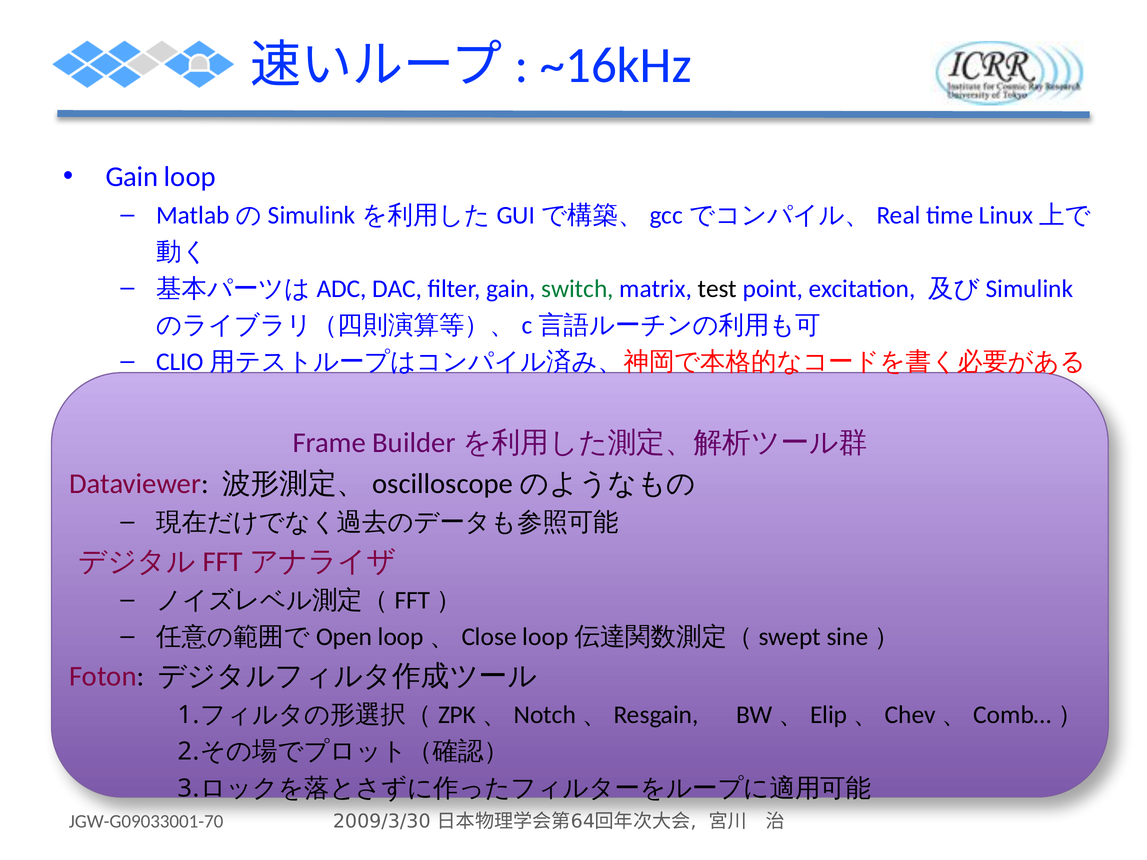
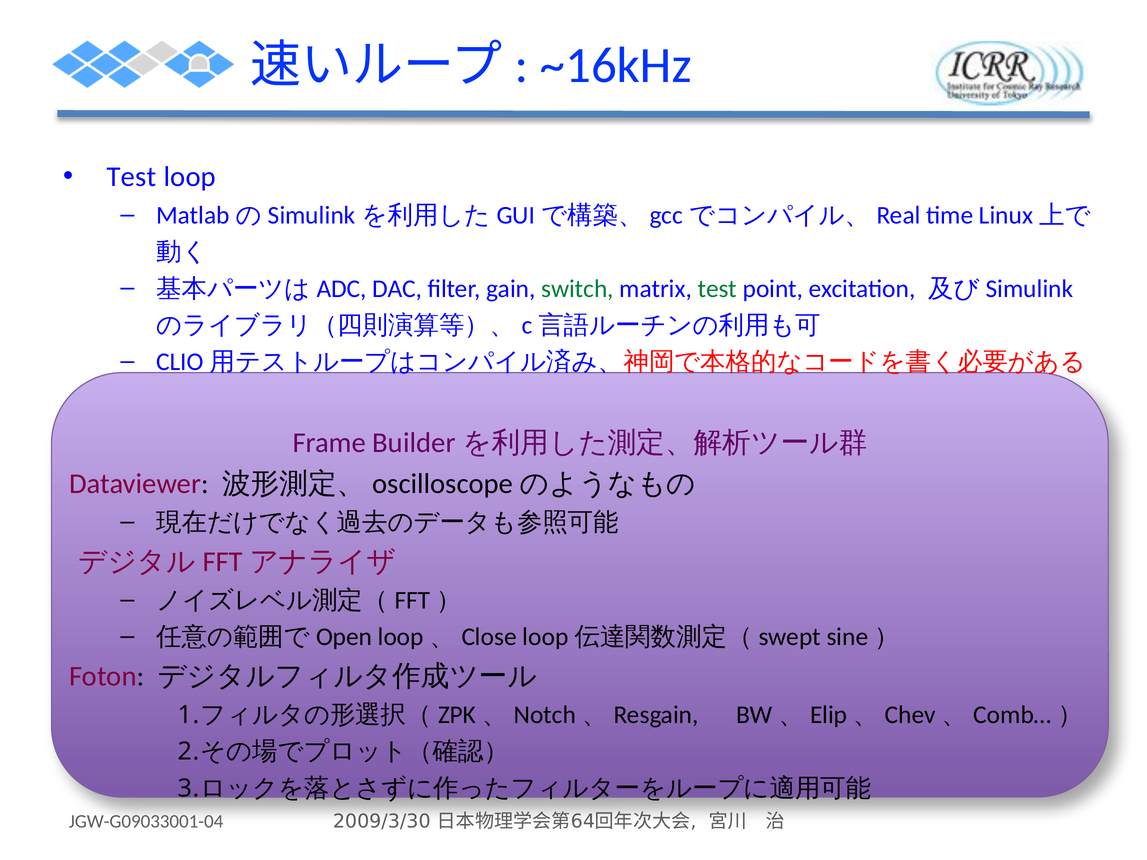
Gain at (132, 177): Gain -> Test
test at (717, 289) colour: black -> green
JGW-G09033001-70: JGW-G09033001-70 -> JGW-G09033001-04
